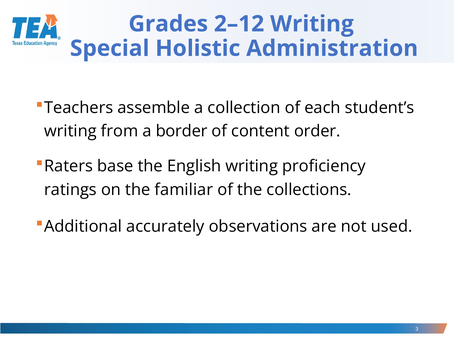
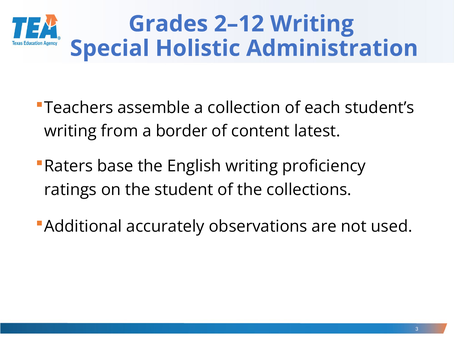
order: order -> latest
familiar: familiar -> student
